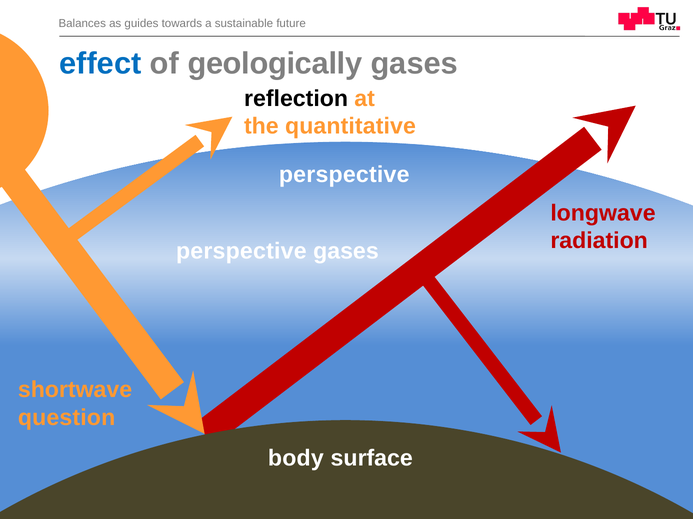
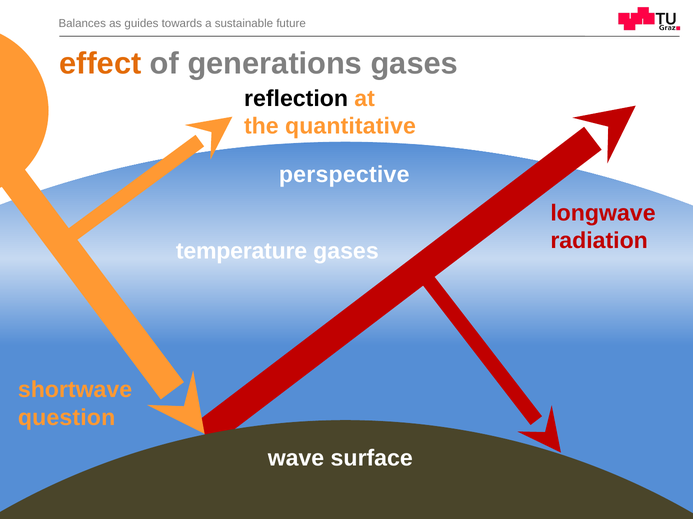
effect colour: blue -> orange
geologically: geologically -> generations
perspective at (241, 251): perspective -> temperature
body: body -> wave
